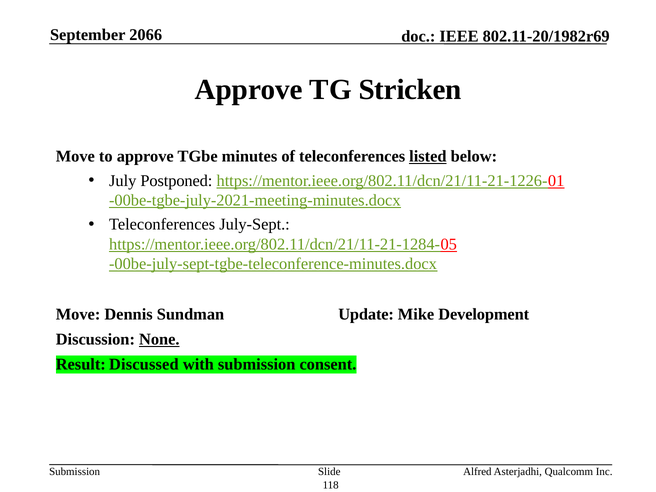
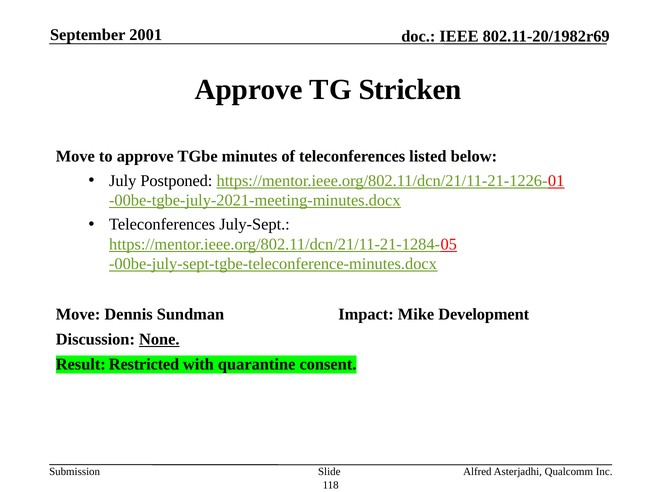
2066: 2066 -> 2001
listed underline: present -> none
Update: Update -> Impact
Discussed: Discussed -> Restricted
with submission: submission -> quarantine
